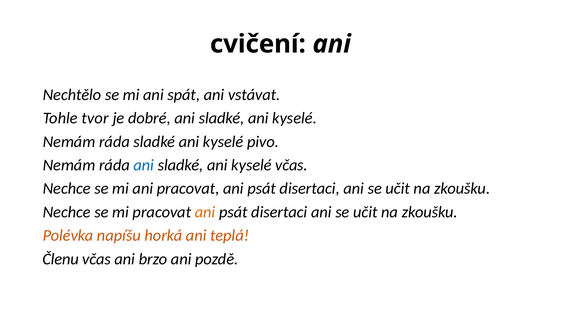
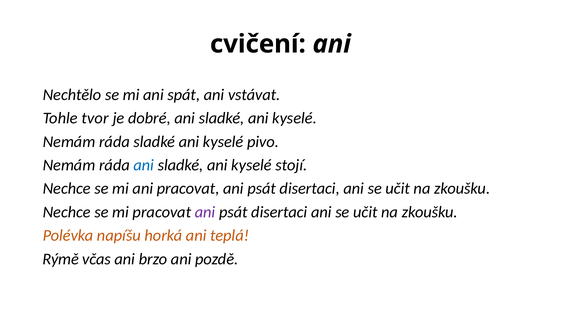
kyselé včas: včas -> stojí
ani at (205, 212) colour: orange -> purple
Členu: Členu -> Rýmě
